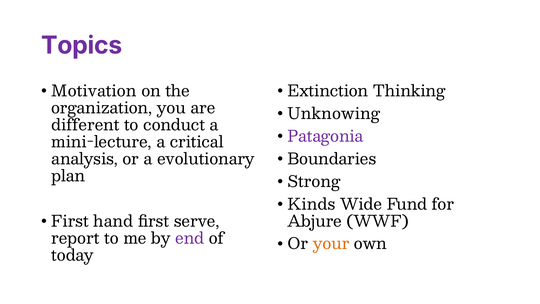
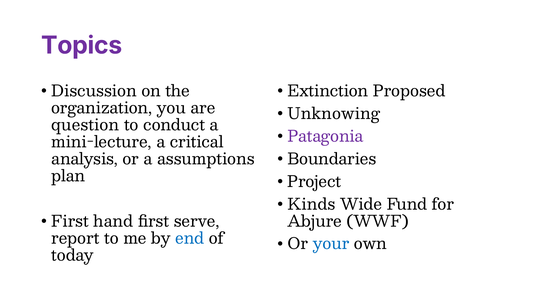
Motivation: Motivation -> Discussion
Thinking: Thinking -> Proposed
different: different -> question
evolutionary: evolutionary -> assumptions
Strong: Strong -> Project
end colour: purple -> blue
your colour: orange -> blue
